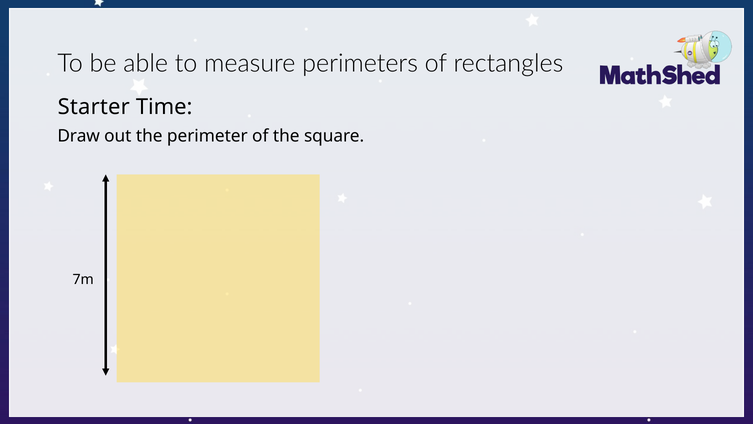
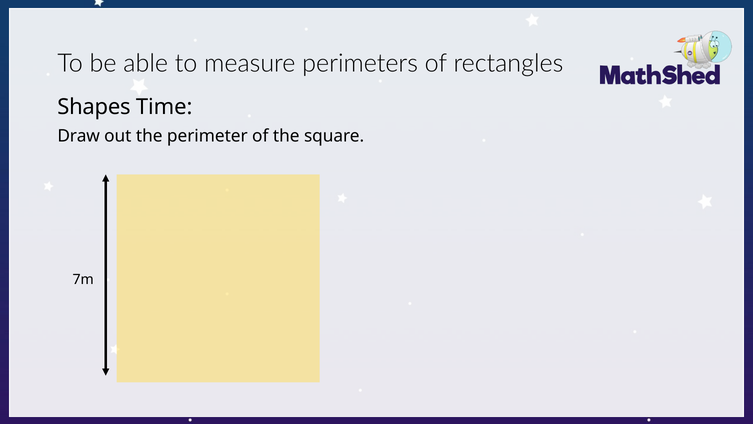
Starter: Starter -> Shapes
